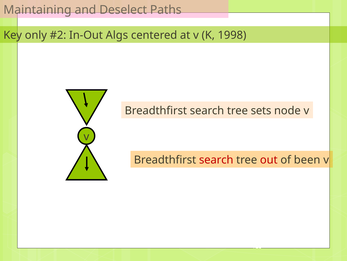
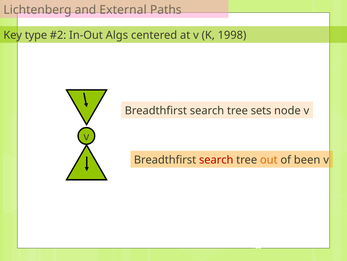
Maintaining: Maintaining -> Lichtenberg
Deselect: Deselect -> External
only: only -> type
out colour: red -> orange
